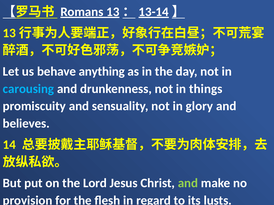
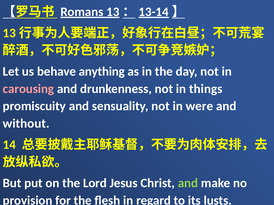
carousing colour: light blue -> pink
glory: glory -> were
believes: believes -> without
